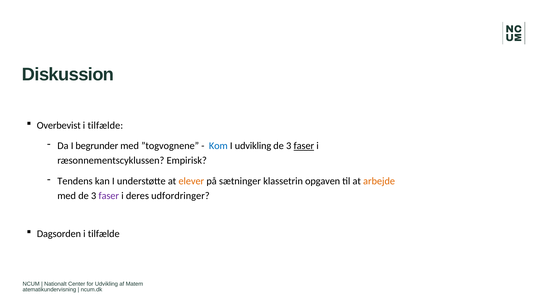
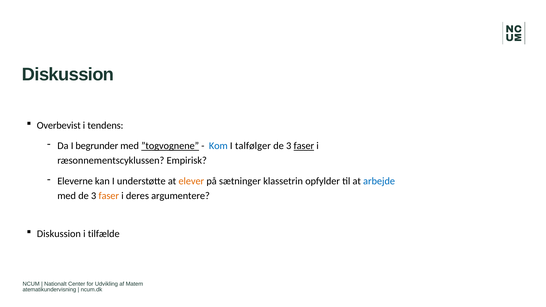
tilfælde at (105, 125): tilfælde -> tendens
”togvognene underline: none -> present
I udvikling: udvikling -> talfølger
Tendens: Tendens -> Eleverne
opgaven: opgaven -> opfylder
arbejde colour: orange -> blue
faser at (109, 196) colour: purple -> orange
udfordringer: udfordringer -> argumentere
Dagsorden at (59, 234): Dagsorden -> Diskussion
